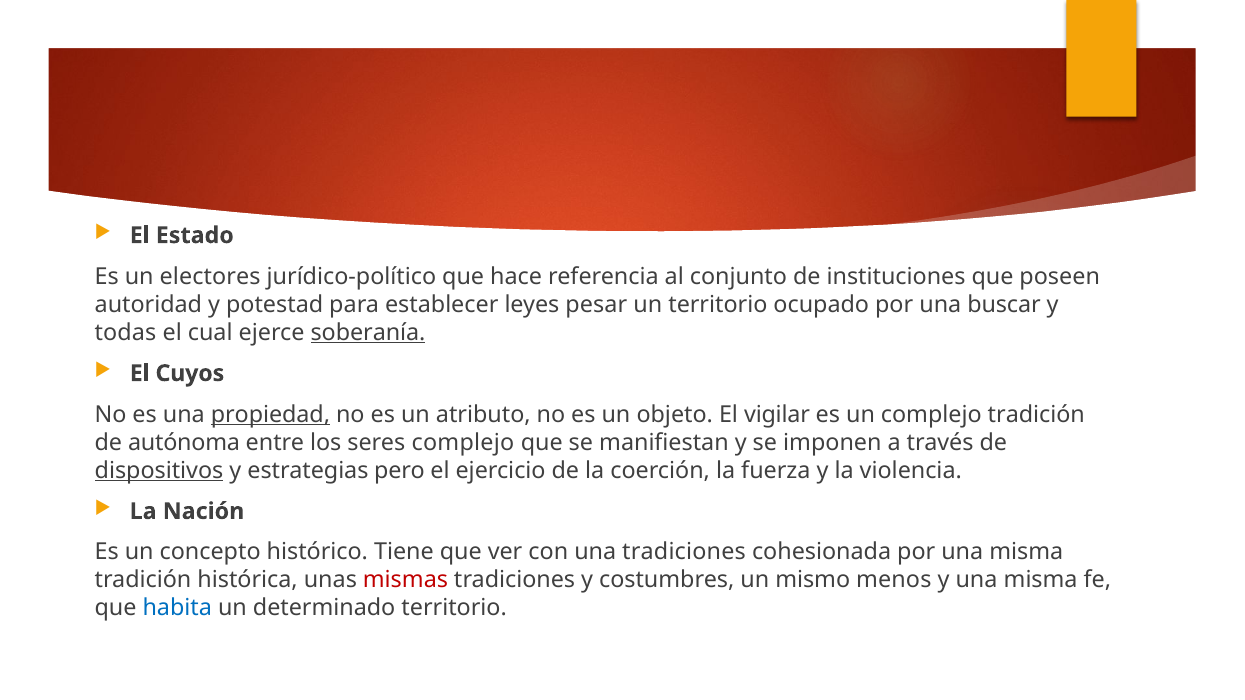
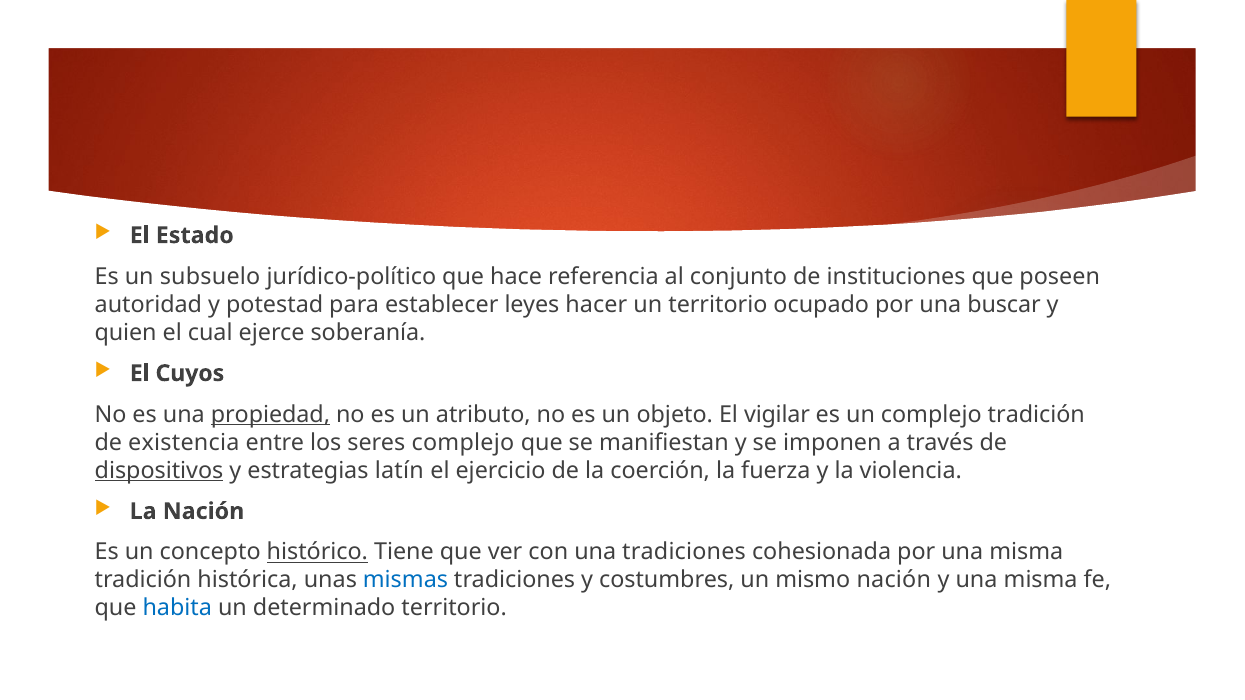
electores: electores -> subsuelo
pesar: pesar -> hacer
todas: todas -> quien
soberanía underline: present -> none
autónoma: autónoma -> existencia
pero: pero -> latín
histórico underline: none -> present
mismas colour: red -> blue
mismo menos: menos -> nación
